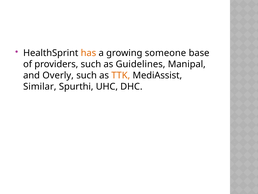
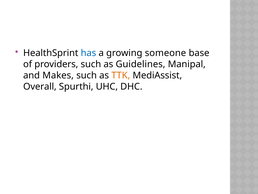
has colour: orange -> blue
Overly: Overly -> Makes
Similar: Similar -> Overall
